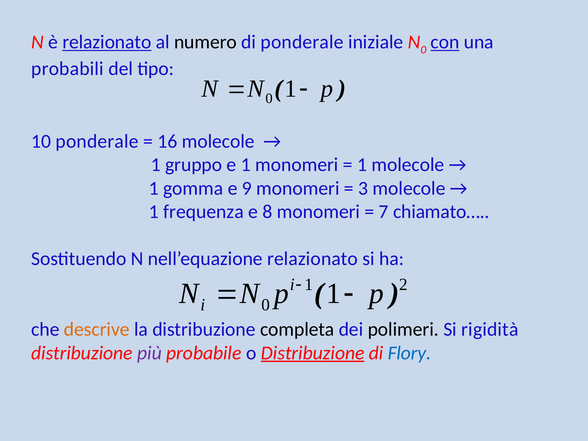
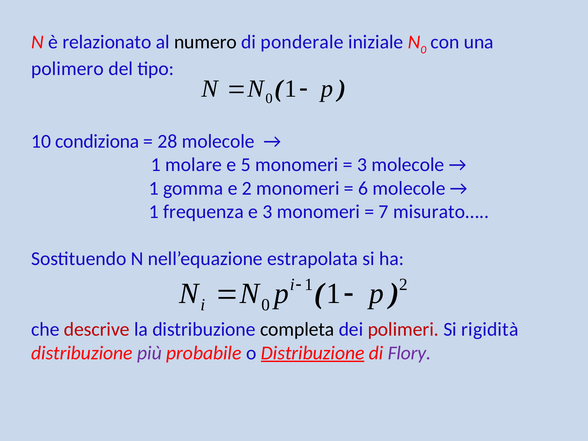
relazionato at (107, 42) underline: present -> none
con underline: present -> none
probabili: probabili -> polimero
10 ponderale: ponderale -> condiziona
16: 16 -> 28
gruppo: gruppo -> molare
e 1: 1 -> 5
1 at (362, 165): 1 -> 3
e 9: 9 -> 2
3: 3 -> 6
e 8: 8 -> 3
chiamato…: chiamato… -> misurato…
nell’equazione relazionato: relazionato -> estrapolata
descrive colour: orange -> red
polimeri colour: black -> red
Flory colour: blue -> purple
